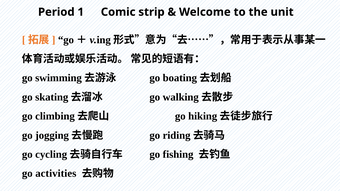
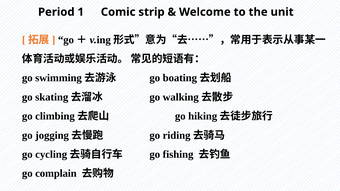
activities: activities -> complain
